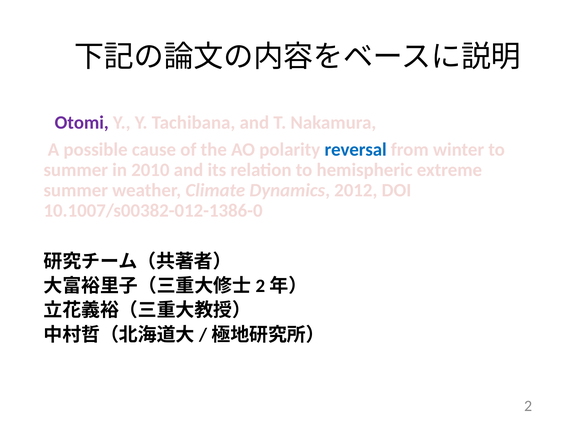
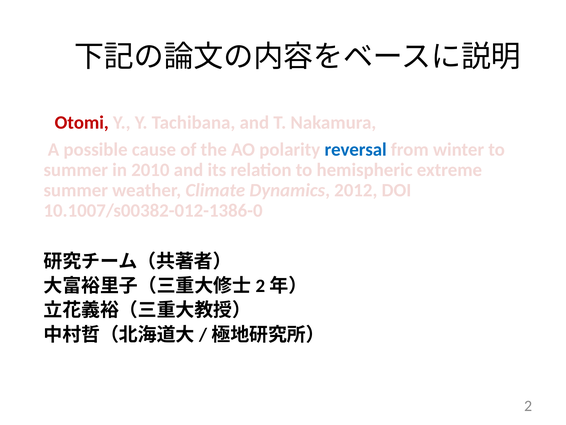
Otomi colour: purple -> red
